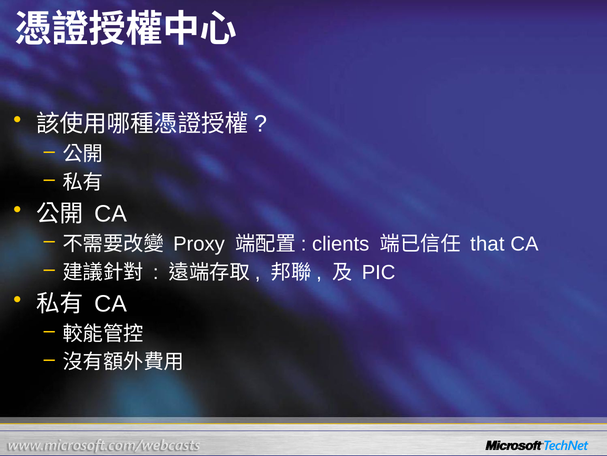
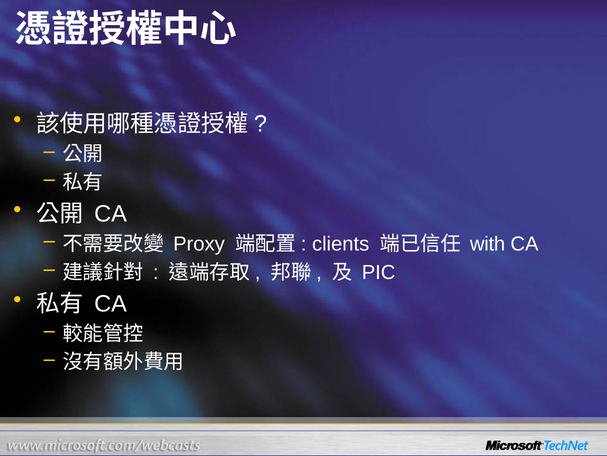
that: that -> with
